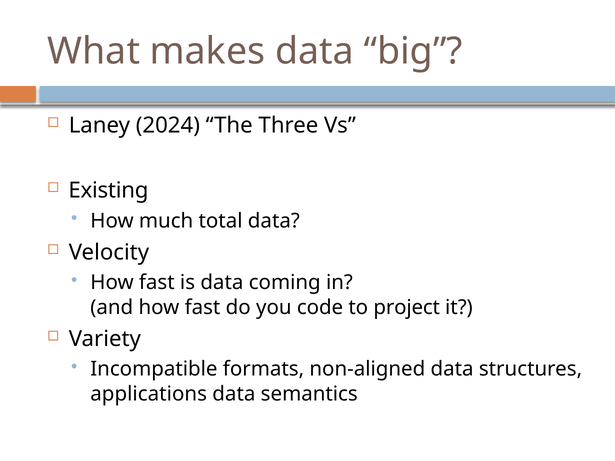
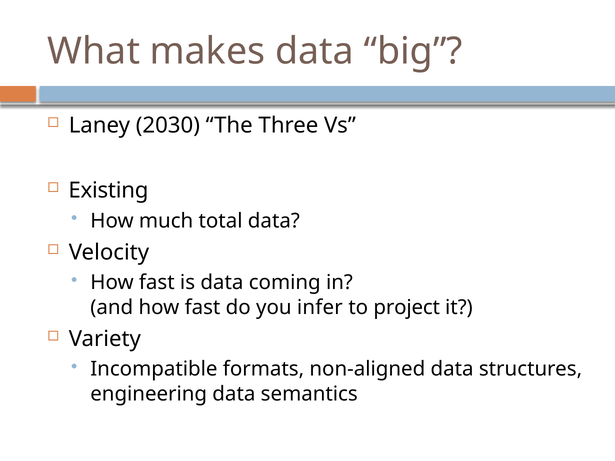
2024: 2024 -> 2030
code: code -> infer
applications: applications -> engineering
